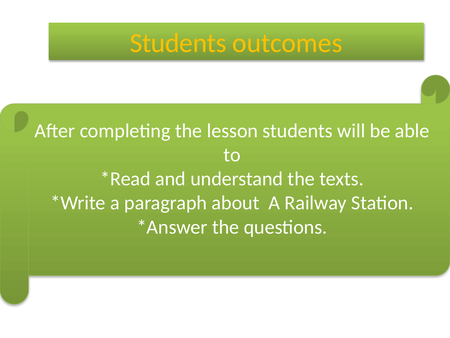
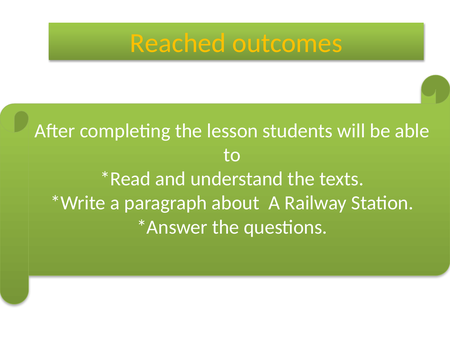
Students at (178, 43): Students -> Reached
